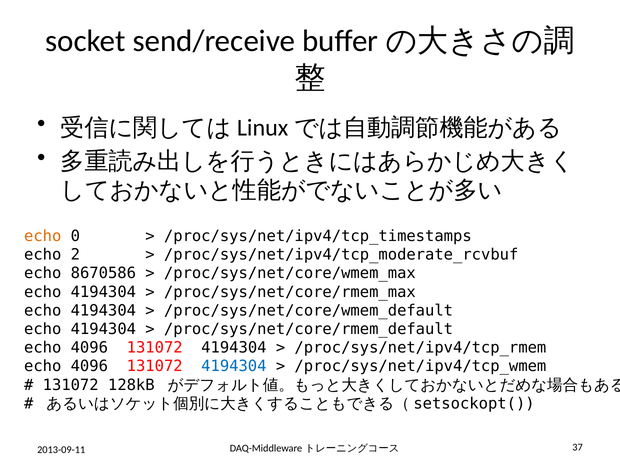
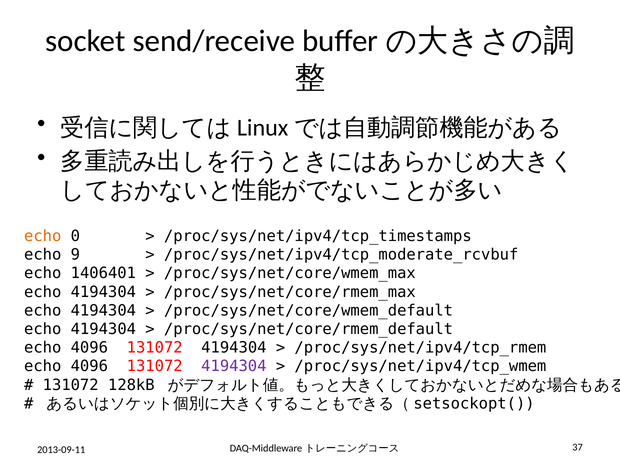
2: 2 -> 9
8670586: 8670586 -> 1406401
4194304 at (234, 366) colour: blue -> purple
